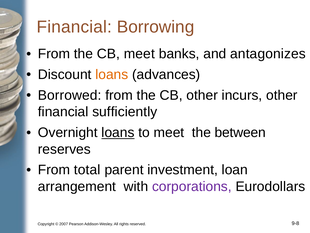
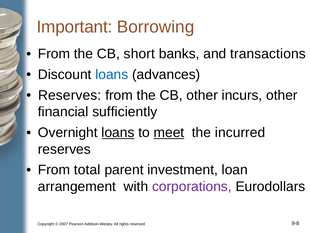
Financial at (74, 27): Financial -> Important
CB meet: meet -> short
antagonizes: antagonizes -> transactions
loans at (112, 74) colour: orange -> blue
Borrowed at (70, 95): Borrowed -> Reserves
meet at (169, 132) underline: none -> present
between: between -> incurred
